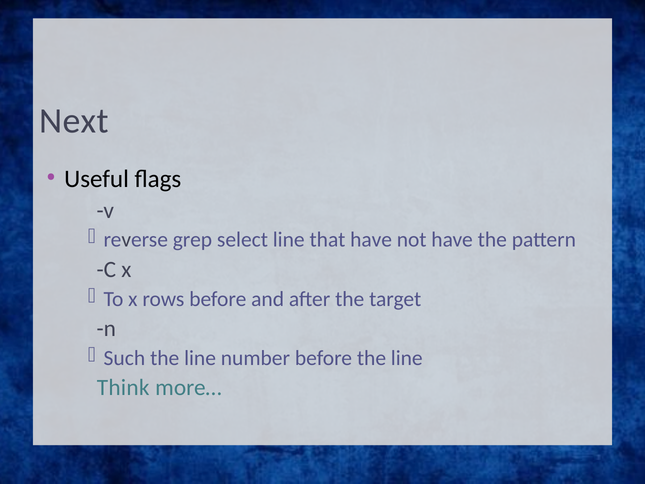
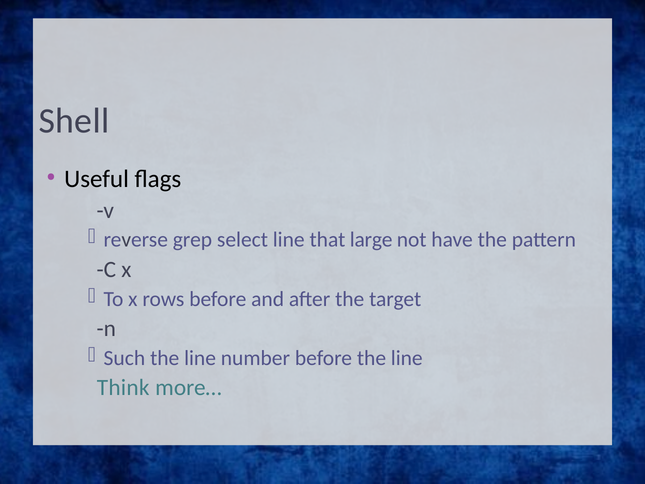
Next: Next -> Shell
that have: have -> large
